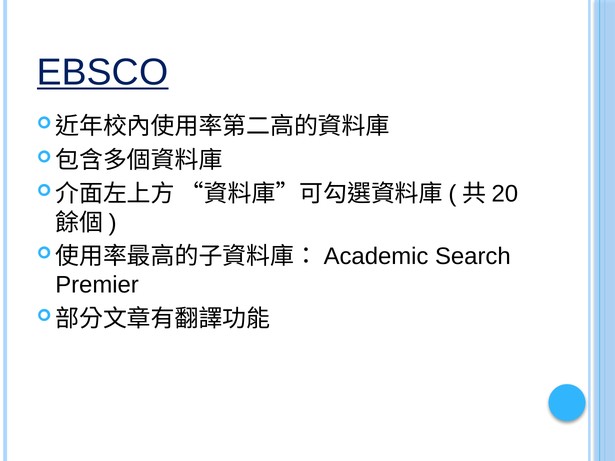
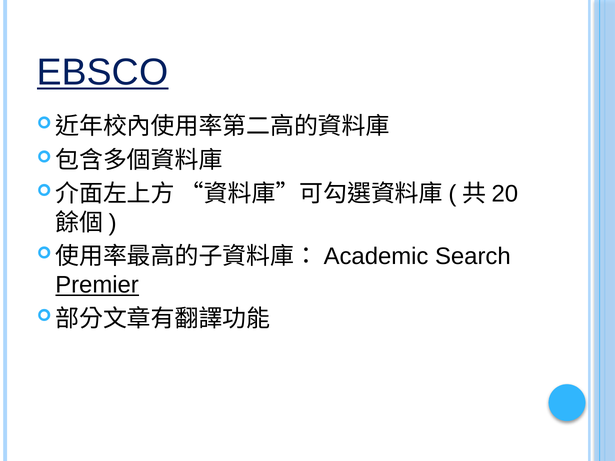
Premier underline: none -> present
